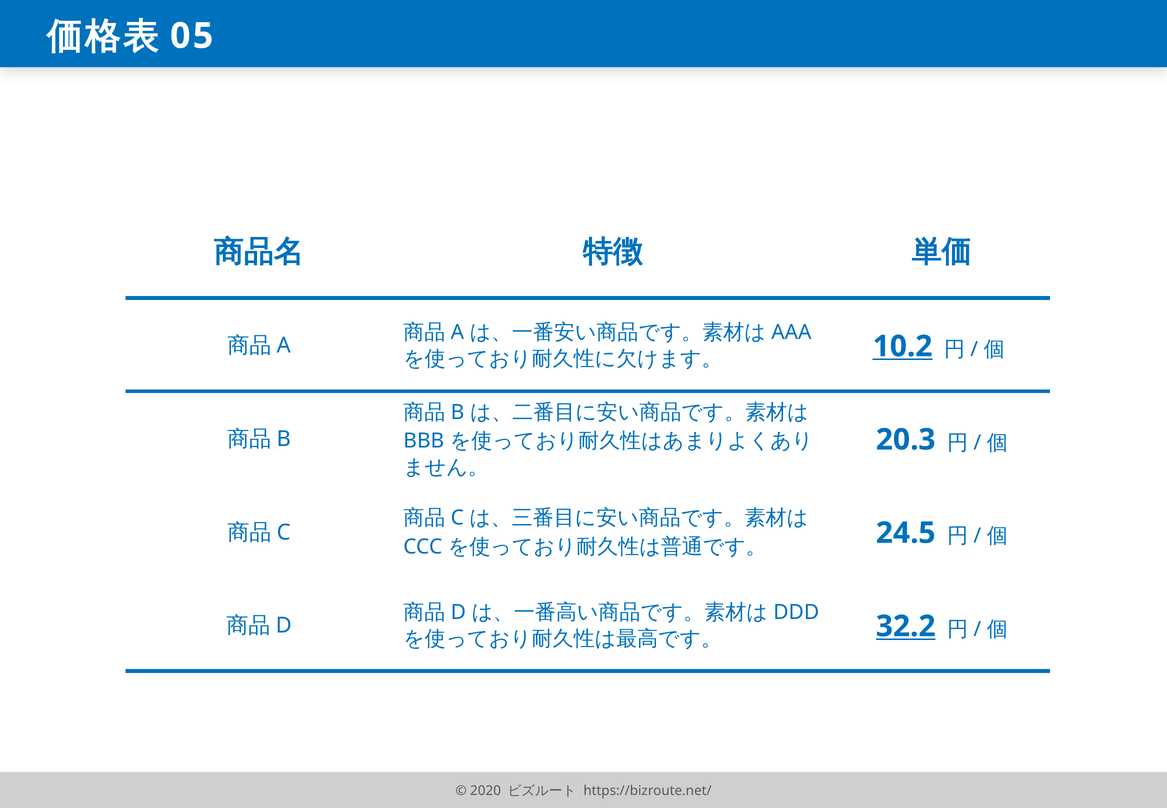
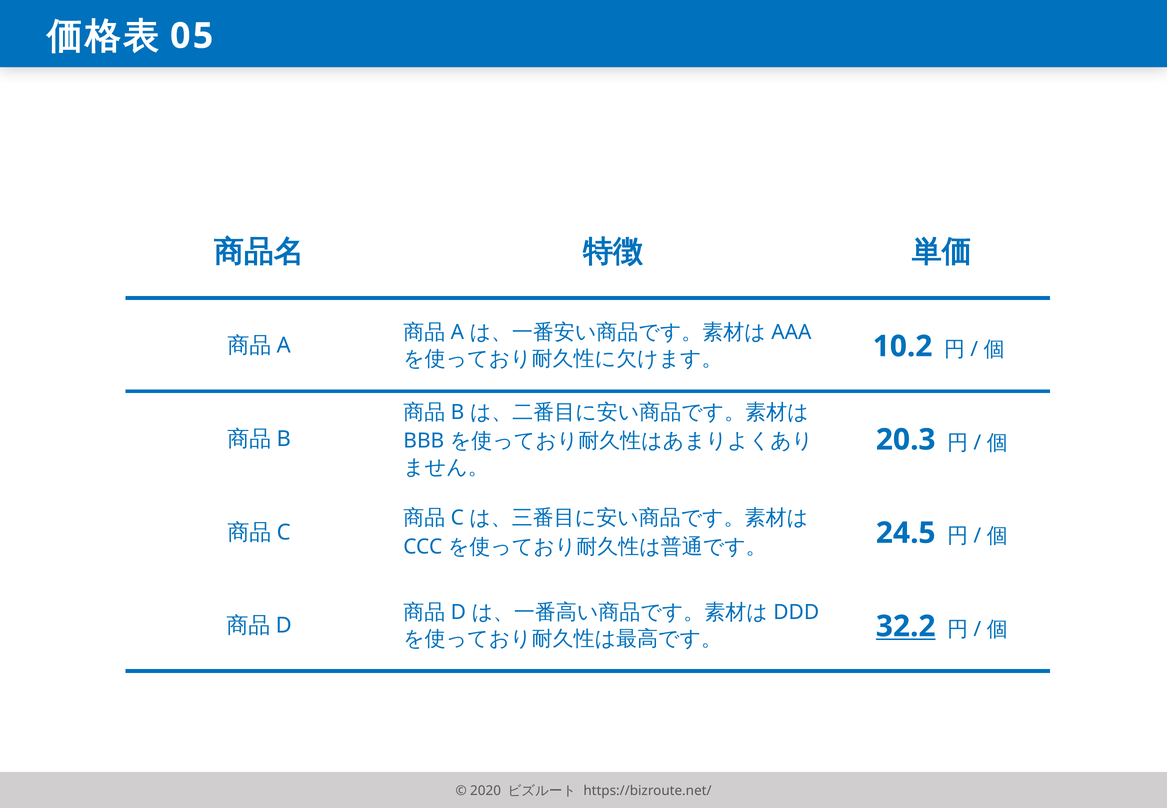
10.2 underline: present -> none
